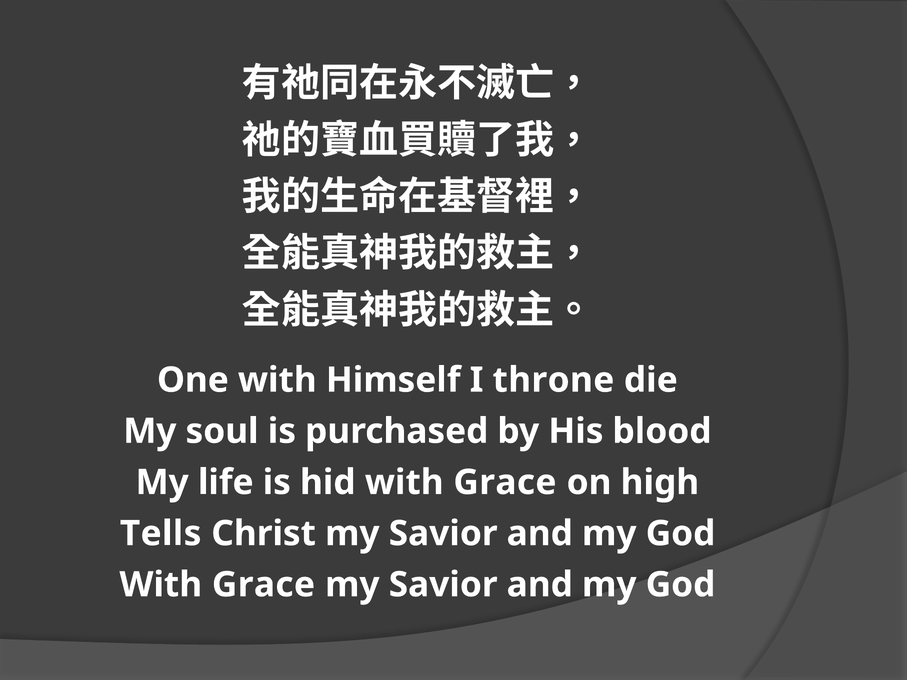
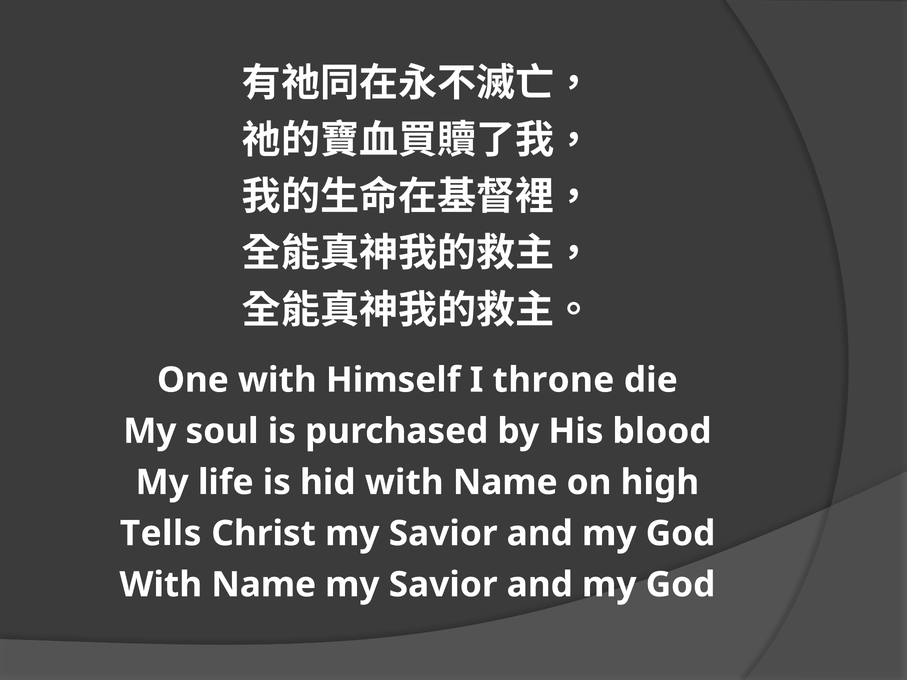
hid with Grace: Grace -> Name
Grace at (263, 585): Grace -> Name
